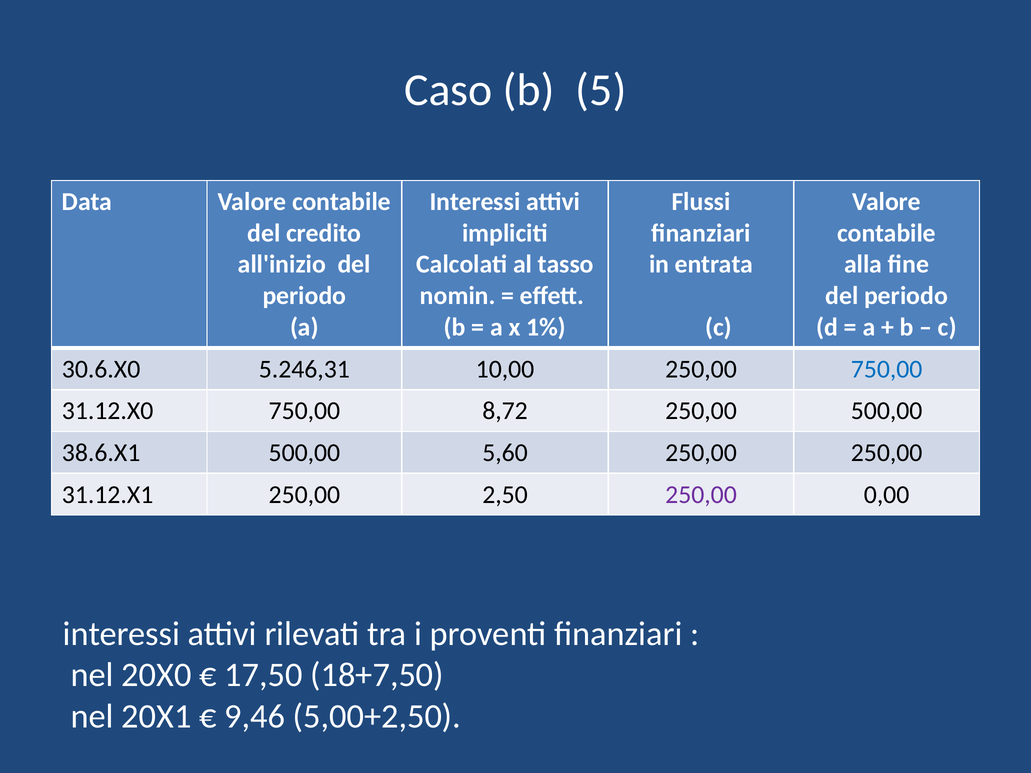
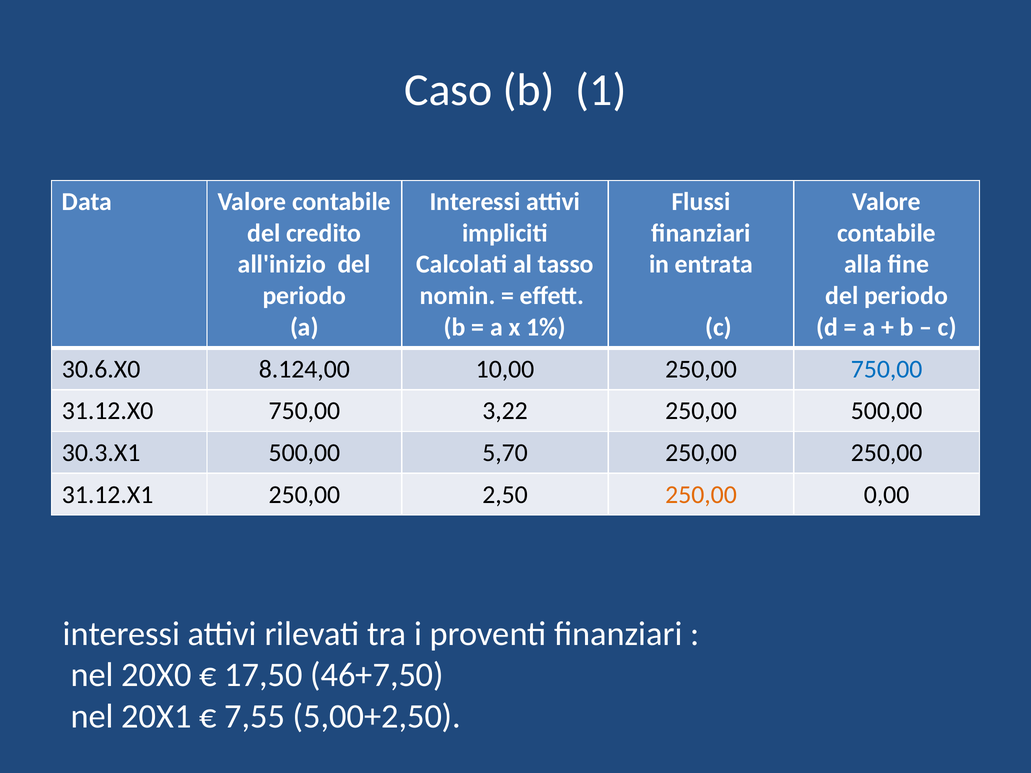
5: 5 -> 1
5.246,31: 5.246,31 -> 8.124,00
8,72: 8,72 -> 3,22
38.6.X1: 38.6.X1 -> 30.3.X1
5,60: 5,60 -> 5,70
250,00 at (701, 495) colour: purple -> orange
18+7,50: 18+7,50 -> 46+7,50
9,46: 9,46 -> 7,55
